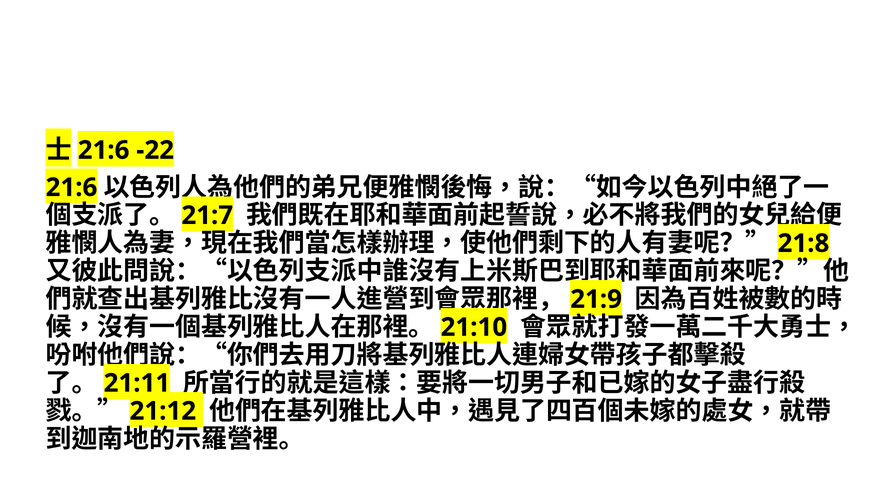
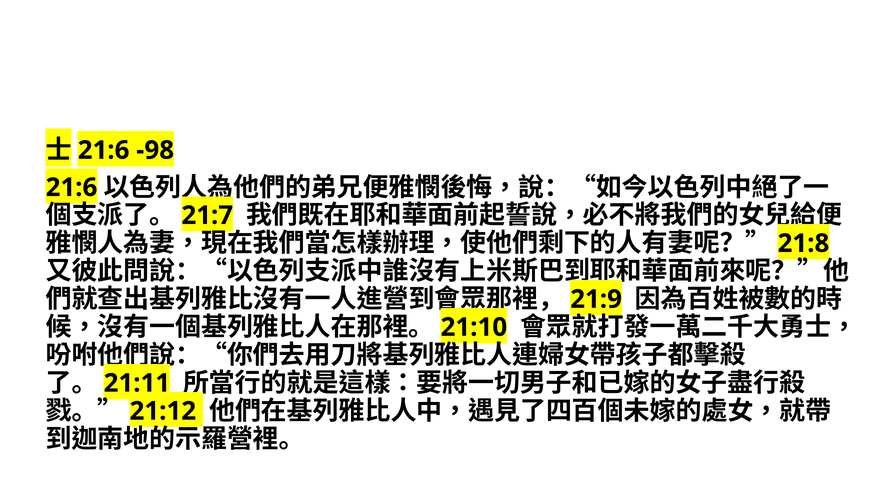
-22: -22 -> -98
